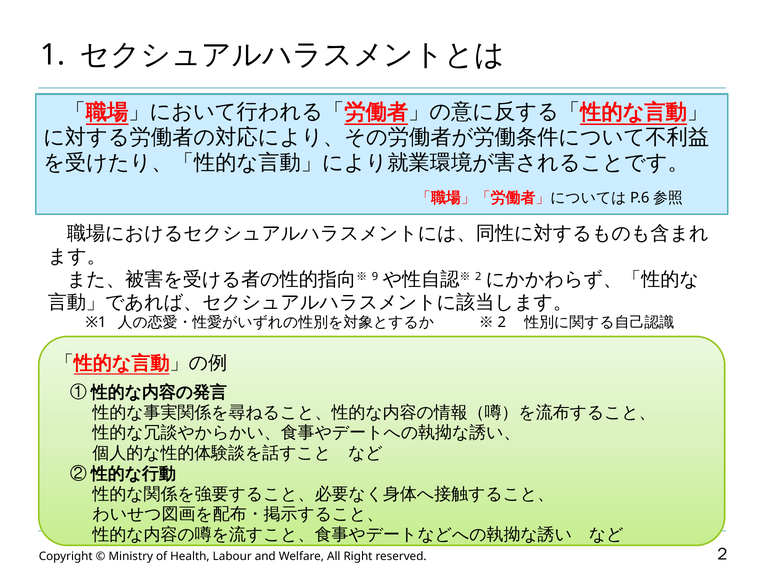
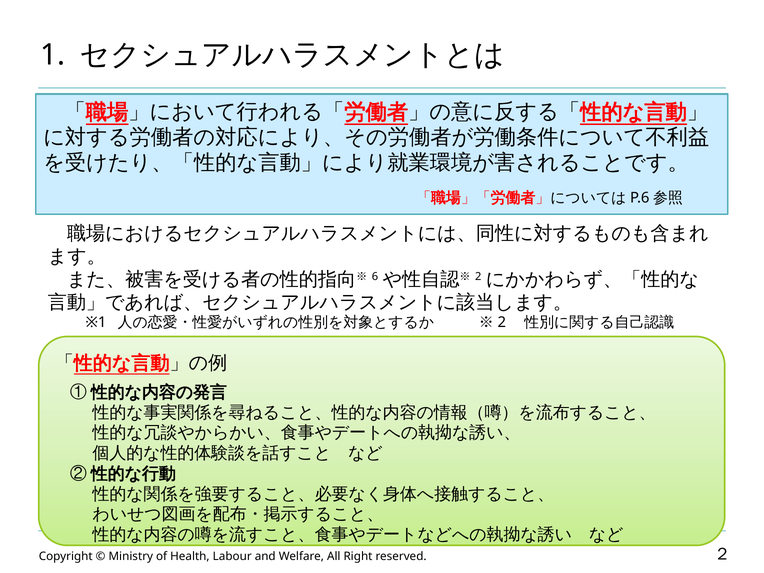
9: 9 -> 6
